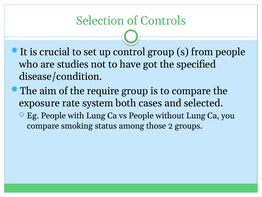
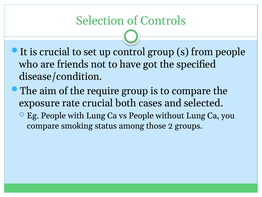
studies: studies -> friends
rate system: system -> crucial
